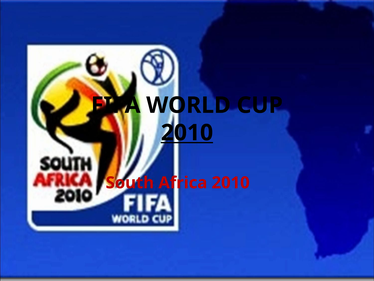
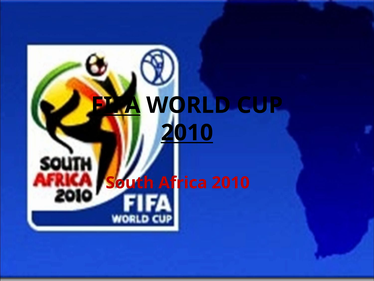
FIFA underline: none -> present
